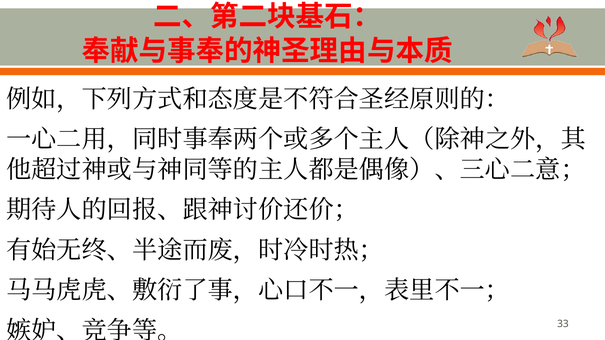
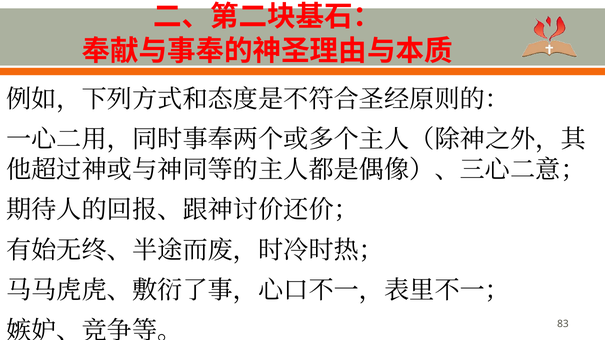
33: 33 -> 83
